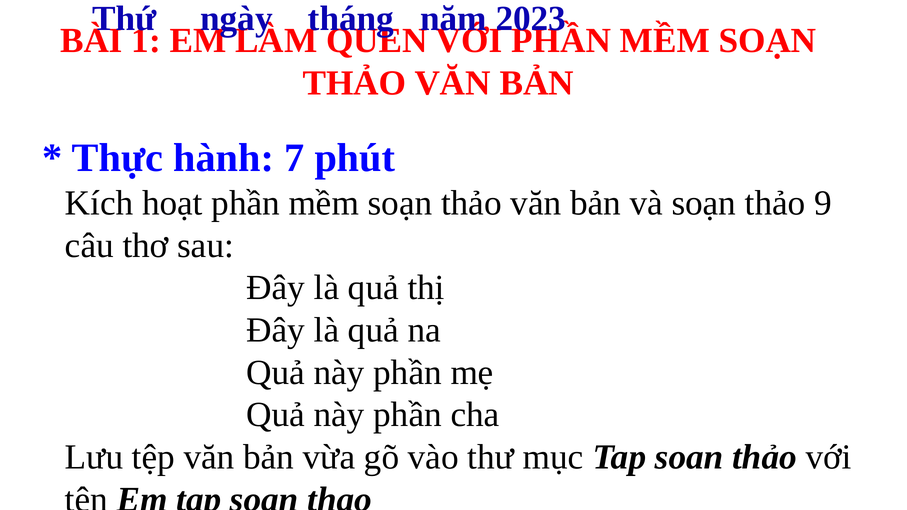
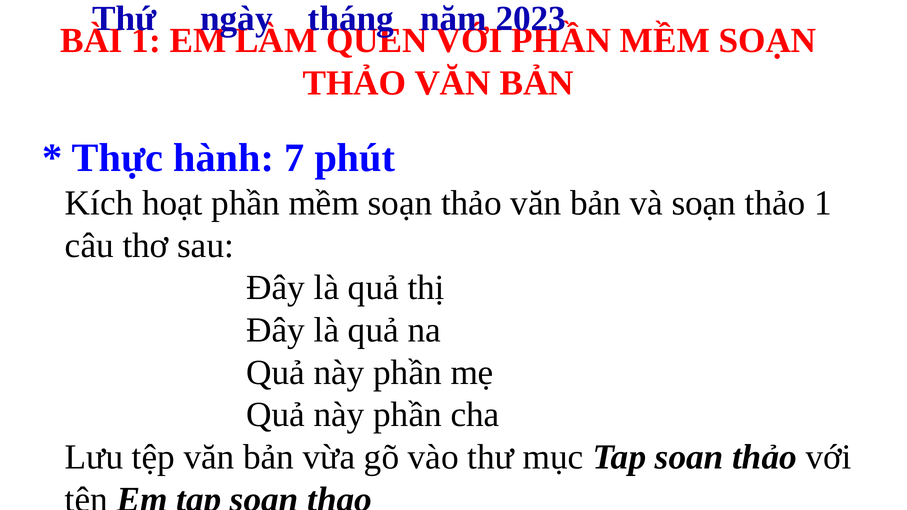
thảo 9: 9 -> 1
